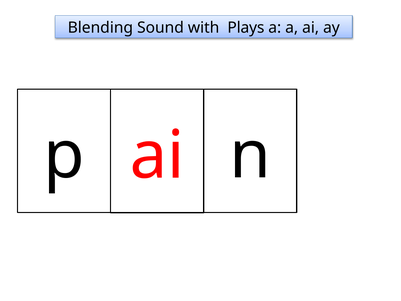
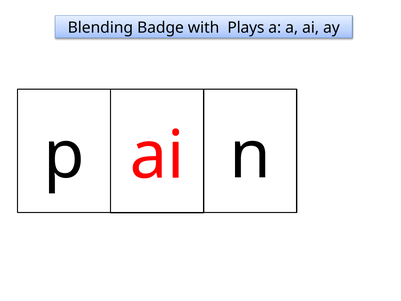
Sound: Sound -> Badge
